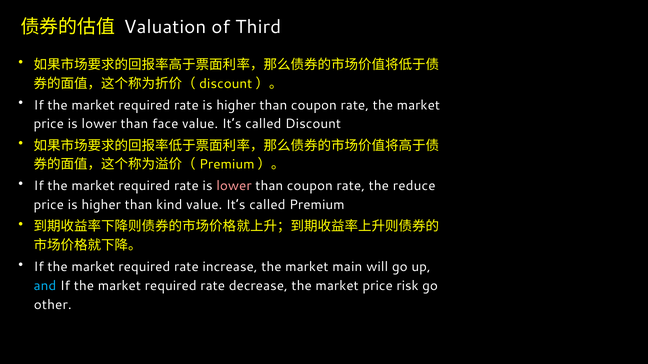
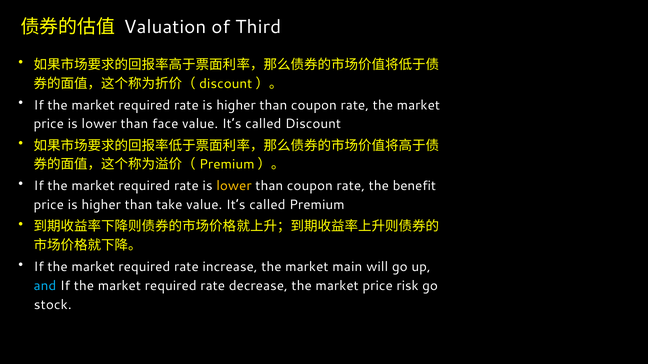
lower at (234, 186) colour: pink -> yellow
reduce: reduce -> benefit
kind: kind -> take
other: other -> stock
